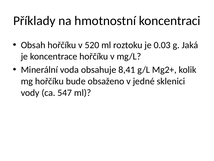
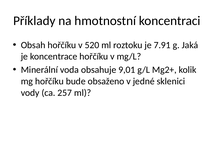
0.03: 0.03 -> 7.91
8,41: 8,41 -> 9,01
547: 547 -> 257
